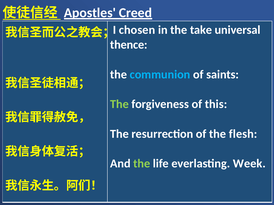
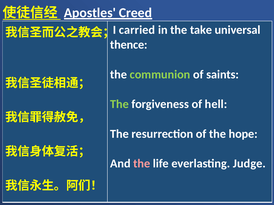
chosen: chosen -> carried
communion colour: light blue -> light green
this: this -> hell
flesh: flesh -> hope
the at (142, 164) colour: light green -> pink
Week: Week -> Judge
